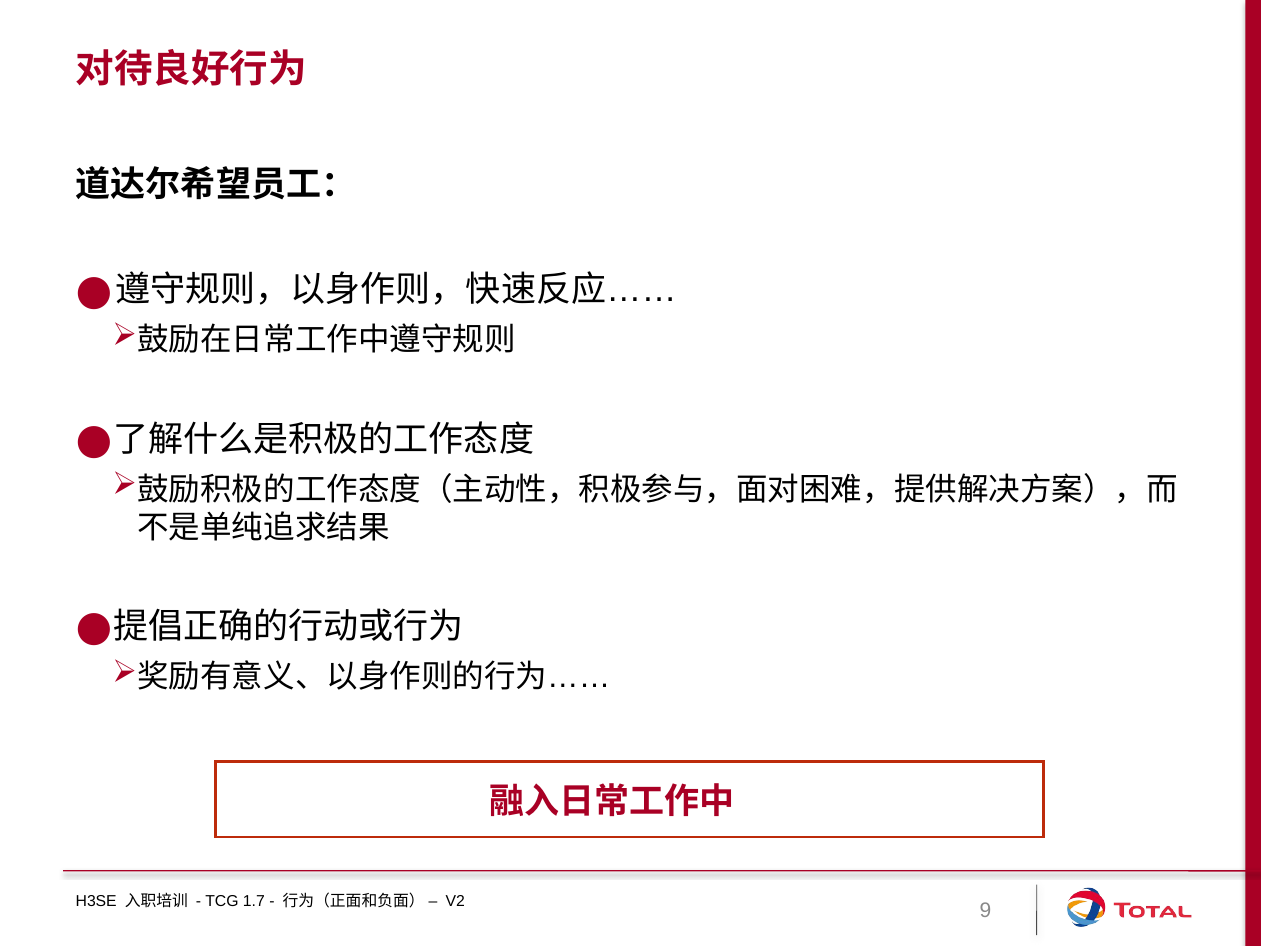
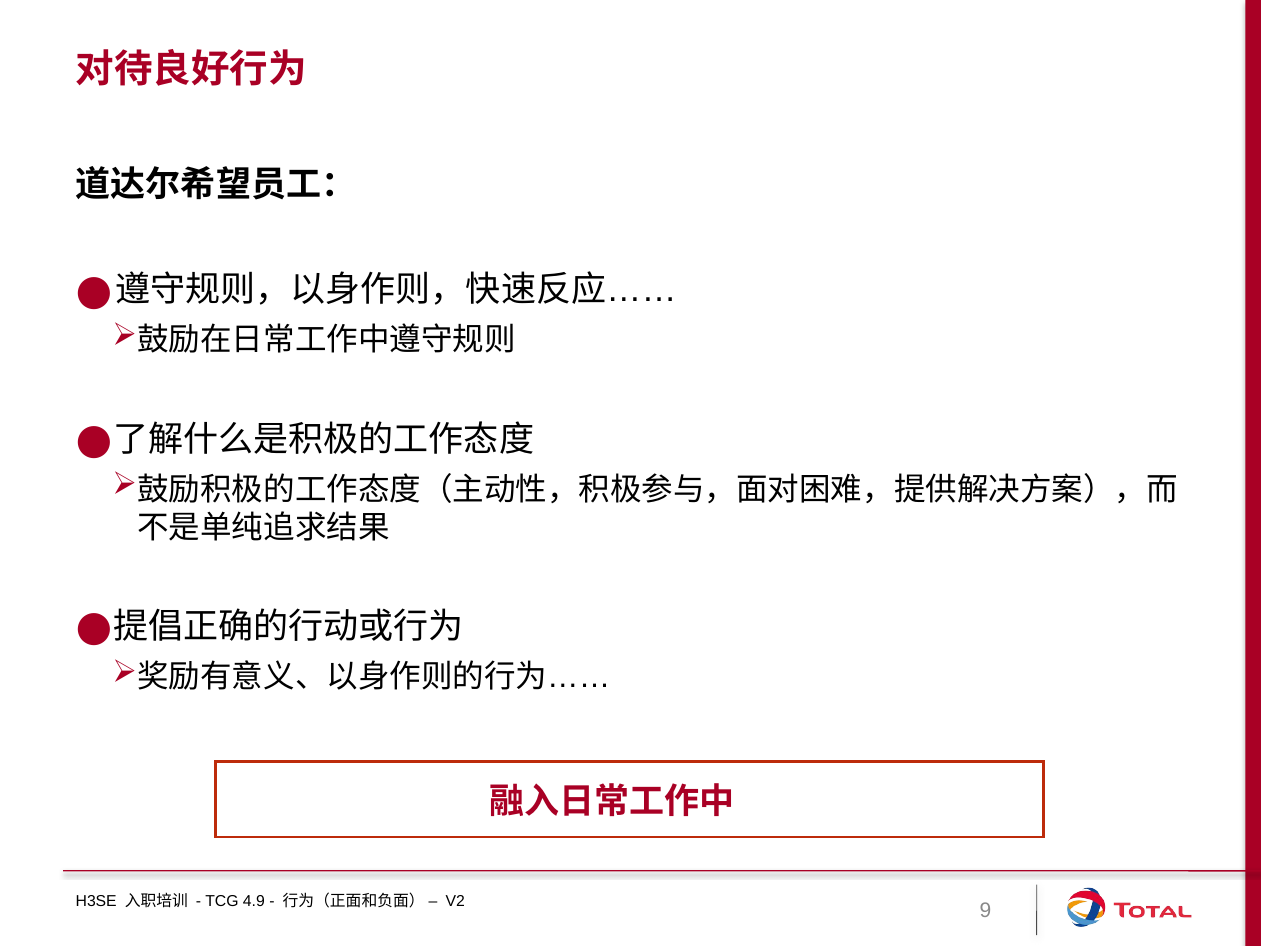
1.7: 1.7 -> 4.9
